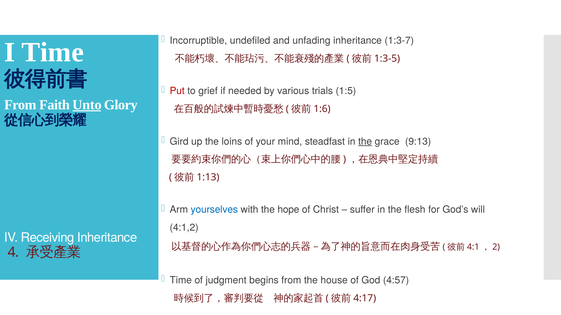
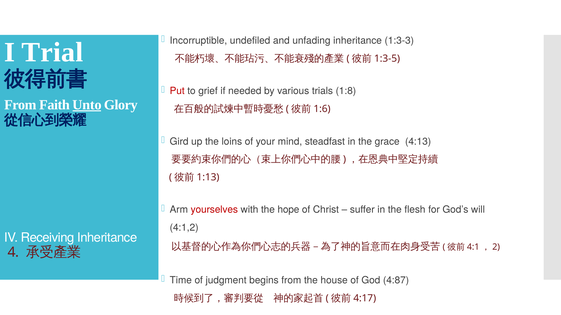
1:3-7: 1:3-7 -> 1:3-3
I Time: Time -> Trial
1:5: 1:5 -> 1:8
the at (365, 142) underline: present -> none
9:13: 9:13 -> 4:13
yourselves colour: blue -> red
4:57: 4:57 -> 4:87
